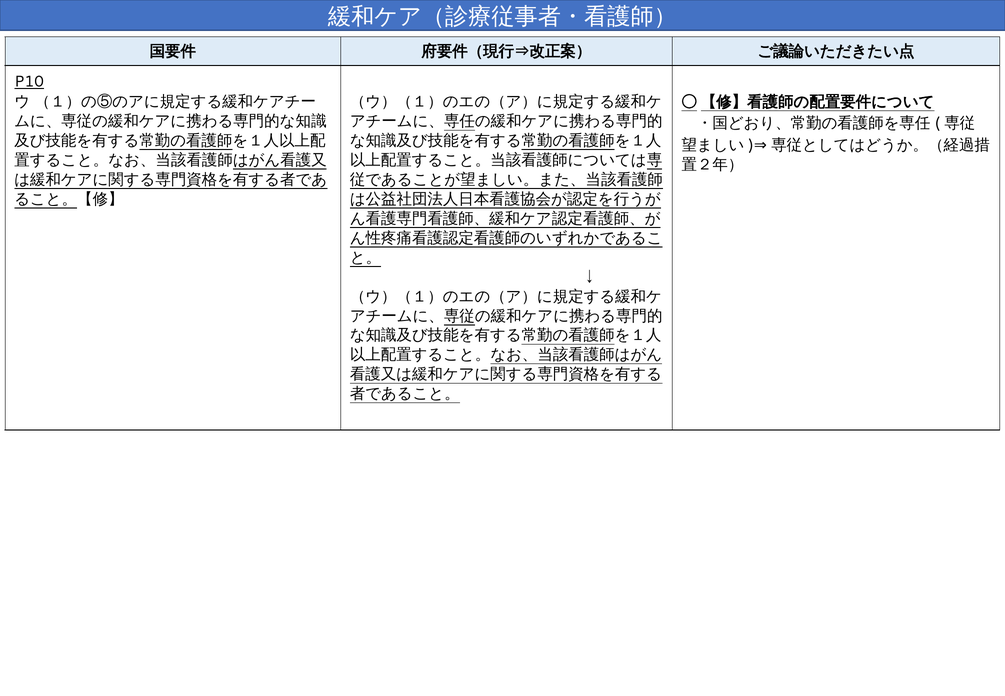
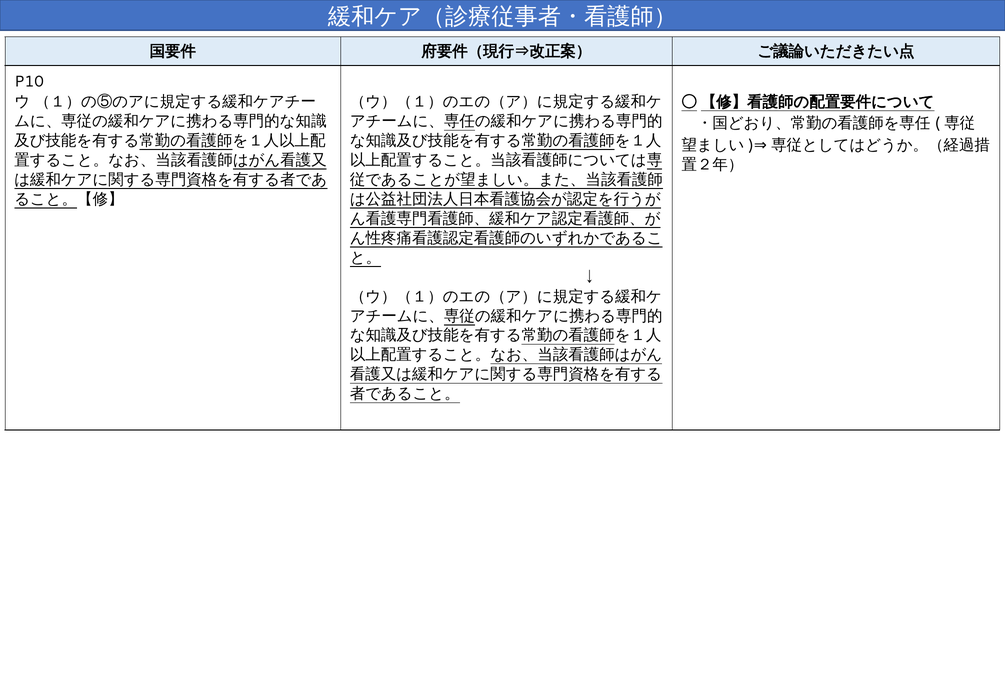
P10 underline: present -> none
